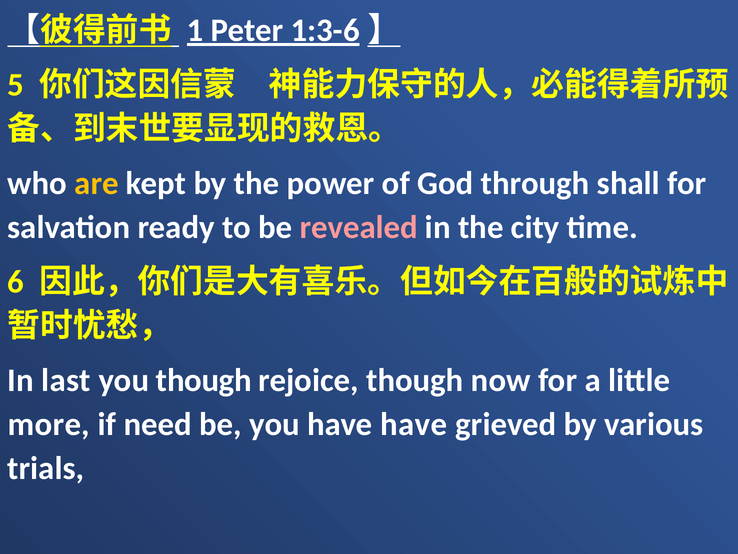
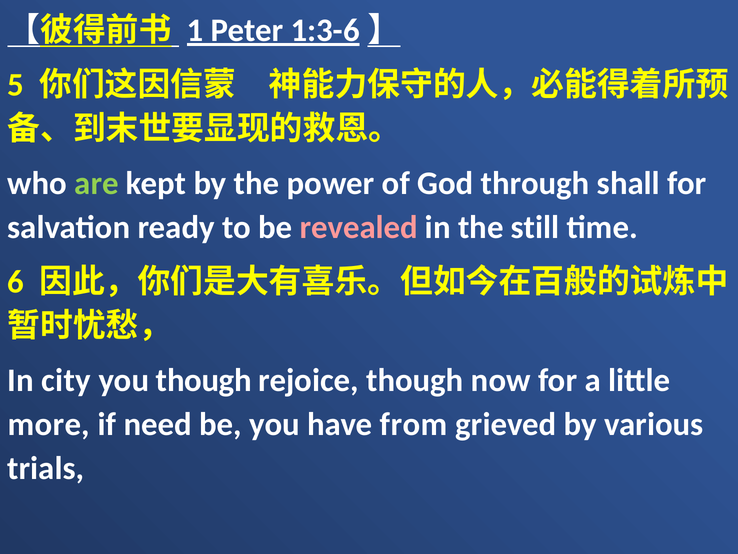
are colour: yellow -> light green
city: city -> still
last: last -> city
have have: have -> from
